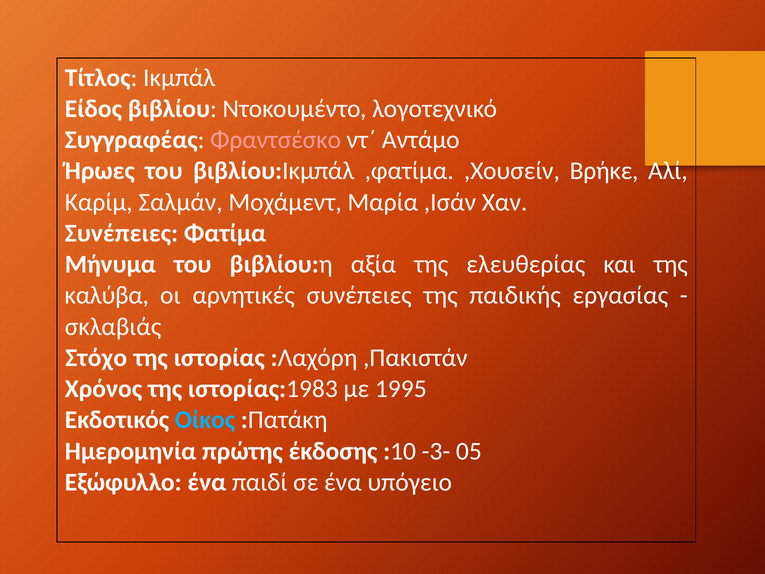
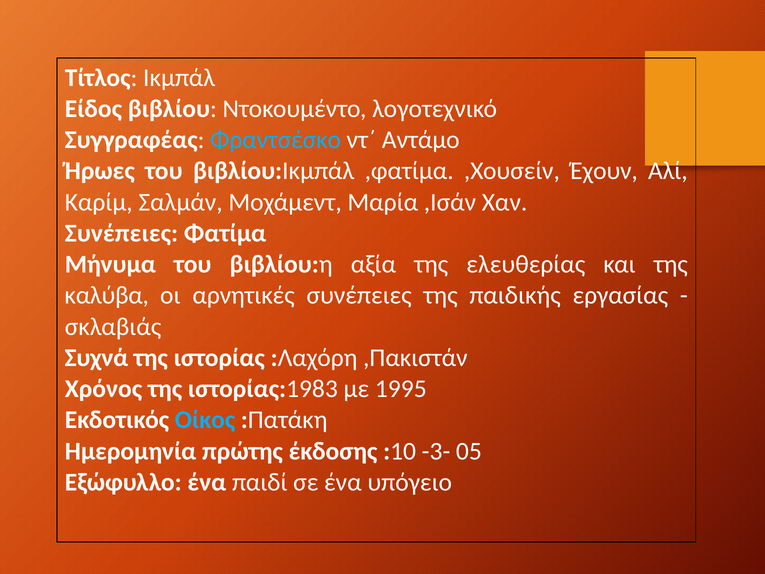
Φραντσέσκο colour: pink -> light blue
Βρήκε: Βρήκε -> Έχουν
Στόχο: Στόχο -> Συχνά
